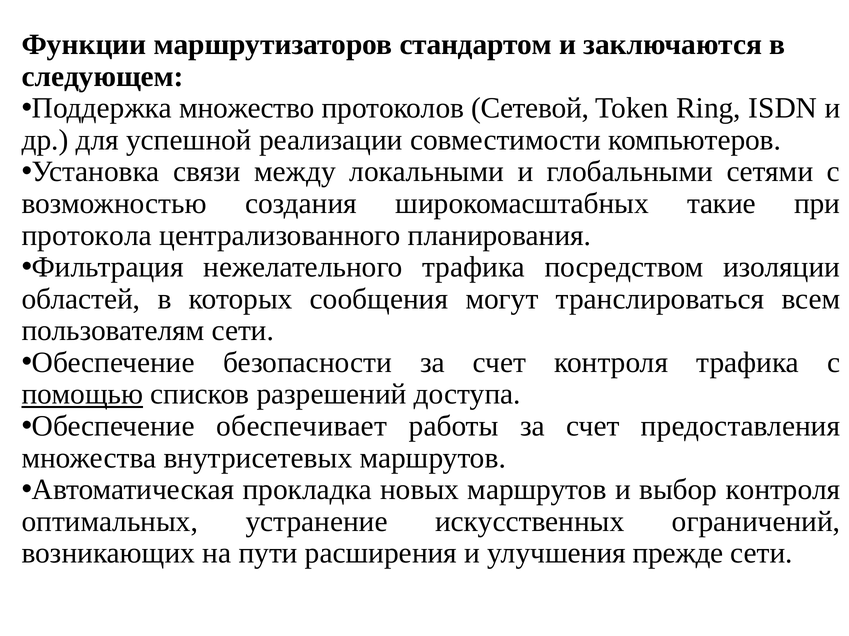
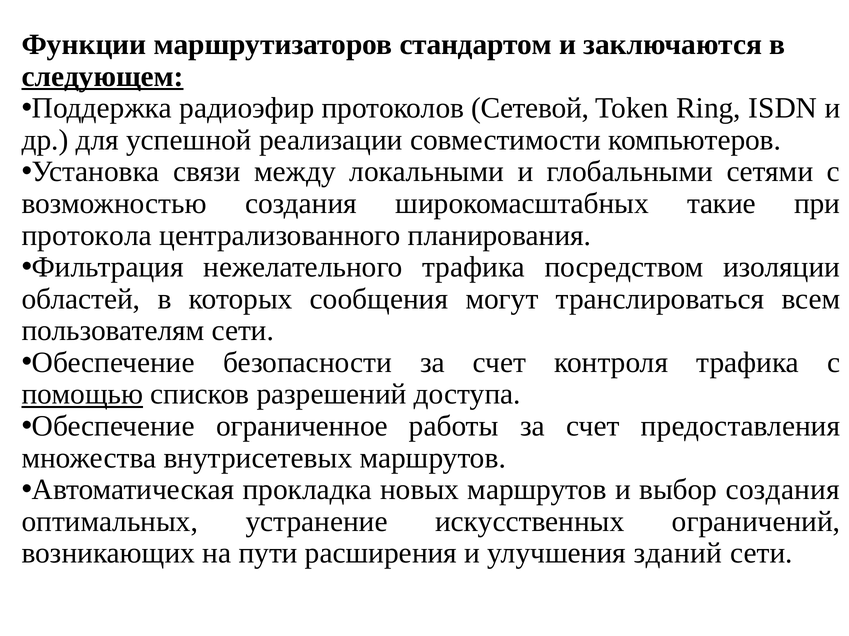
следующем underline: none -> present
множество: множество -> радиоэфир
обеспечивает: обеспечивает -> ограниченное
выбор контроля: контроля -> создания
прежде: прежде -> зданий
